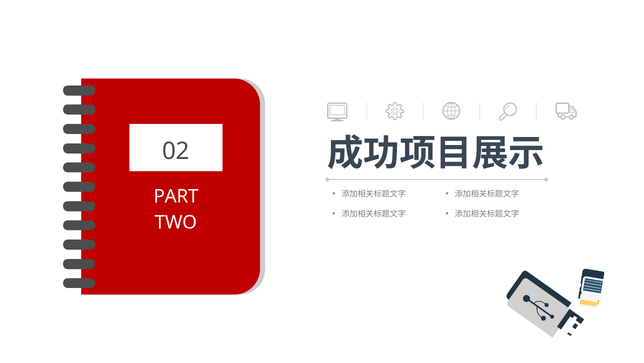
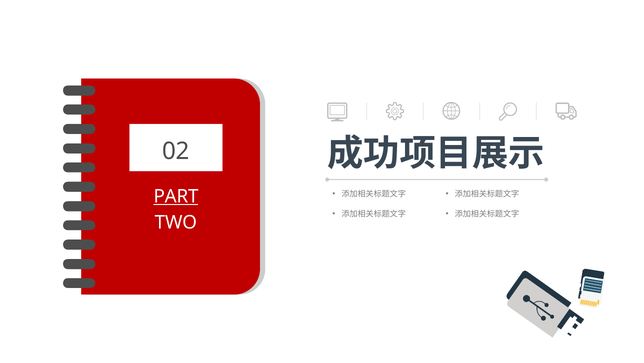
PART underline: none -> present
